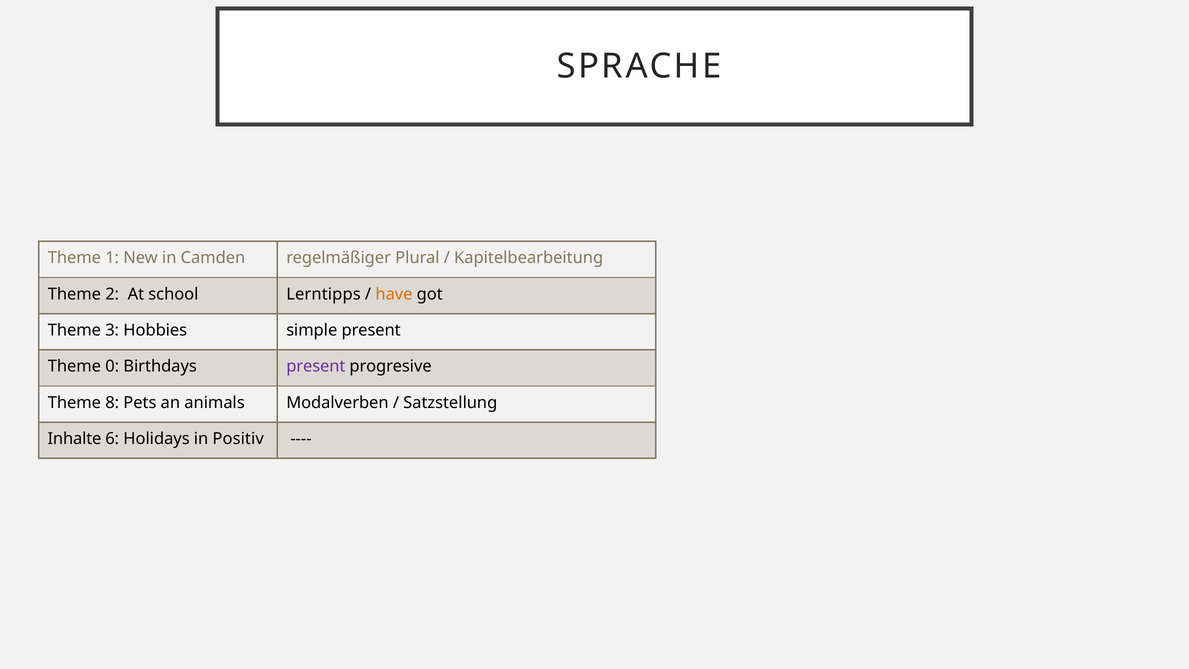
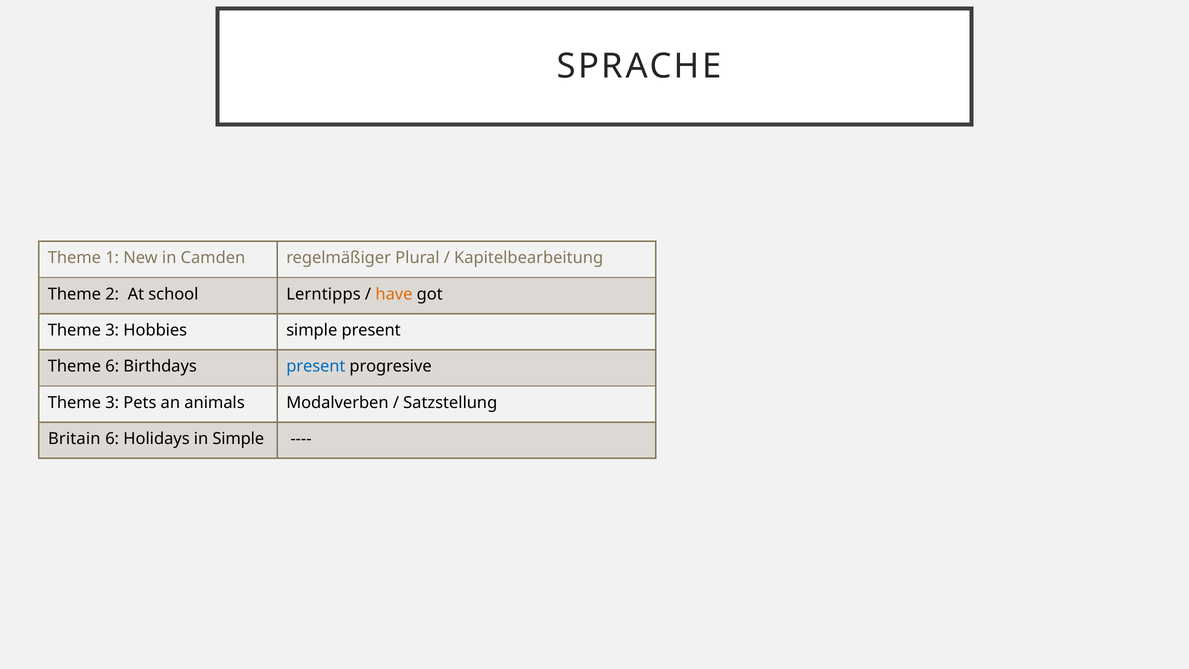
Theme 0: 0 -> 6
present at (316, 366) colour: purple -> blue
8 at (112, 403): 8 -> 3
Inhalte: Inhalte -> Britain
in Positiv: Positiv -> Simple
